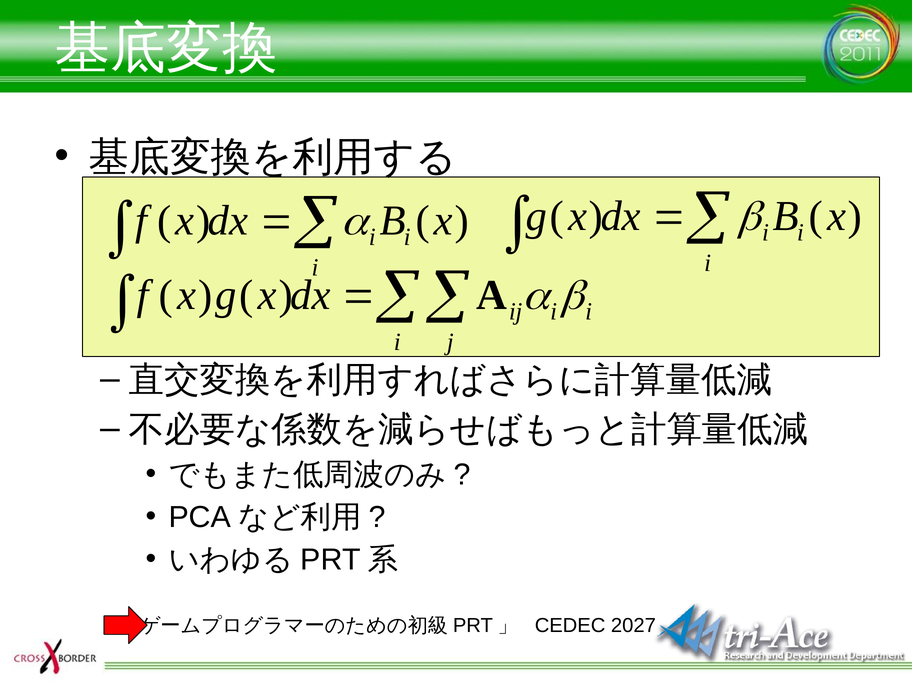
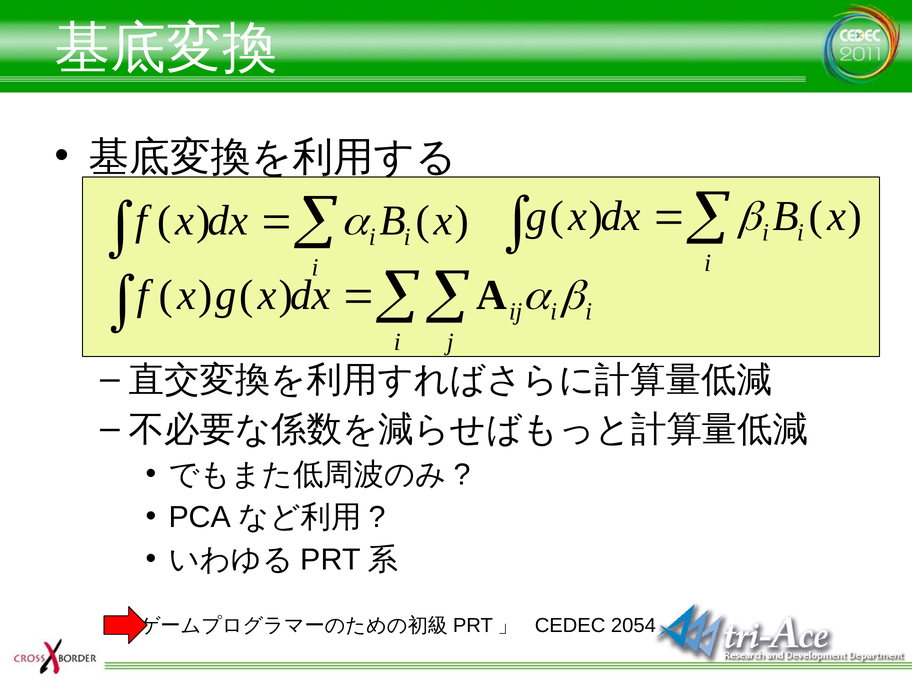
2027: 2027 -> 2054
